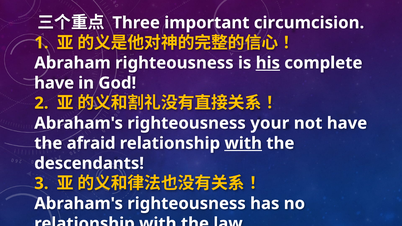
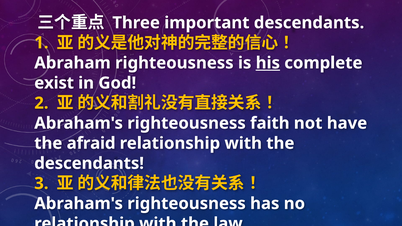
important circumcision: circumcision -> descendants
have at (54, 83): have -> exist
your: your -> faith
with at (243, 143) underline: present -> none
